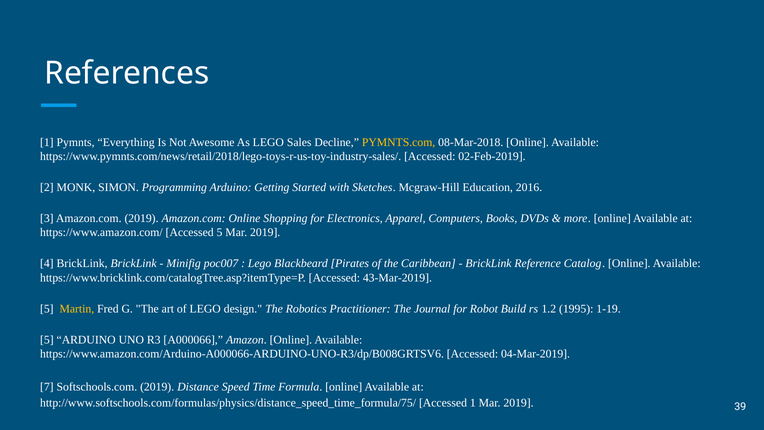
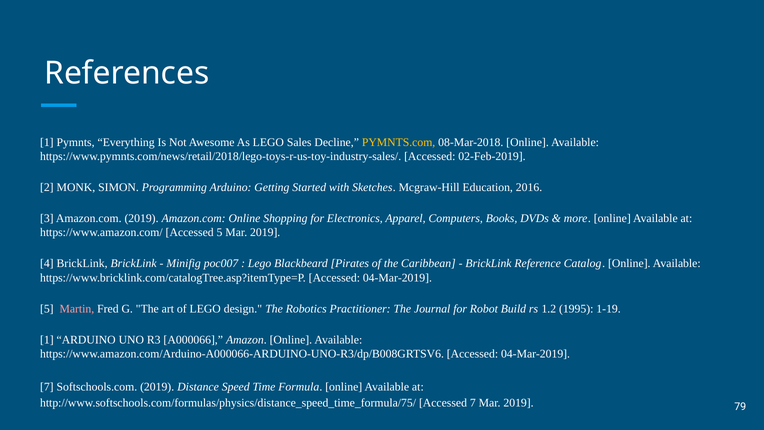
https://www.bricklink.com/catalogTree.asp?itemType=P Accessed 43-Mar-2019: 43-Mar-2019 -> 04-Mar-2019
Martin colour: yellow -> pink
5 at (47, 339): 5 -> 1
Accessed 1: 1 -> 7
39: 39 -> 79
